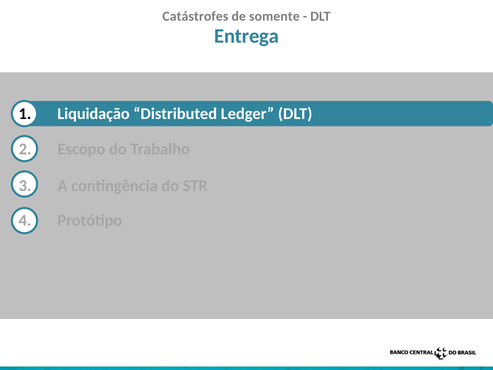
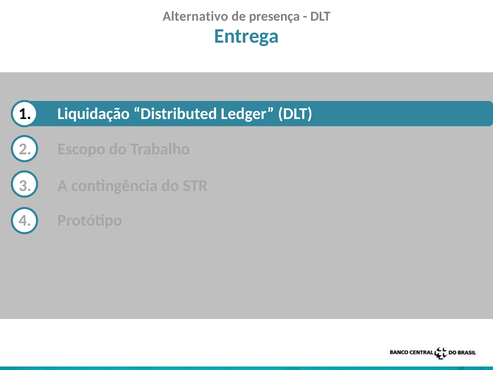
Catástrofes: Catástrofes -> Alternativo
somente: somente -> presença
